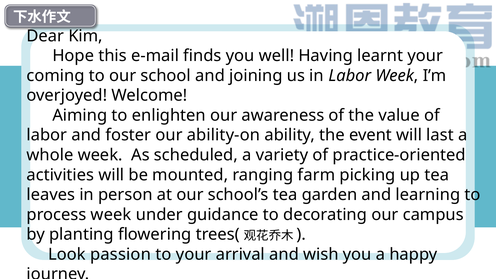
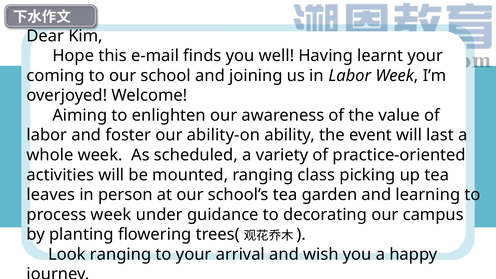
farm: farm -> class
Look passion: passion -> ranging
